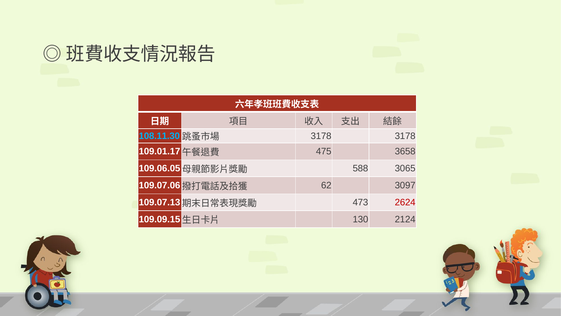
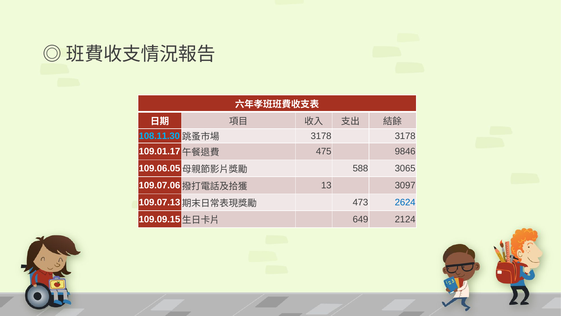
3658: 3658 -> 9846
62: 62 -> 13
2624 colour: red -> blue
130: 130 -> 649
